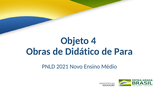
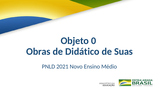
4: 4 -> 0
Para: Para -> Suas
